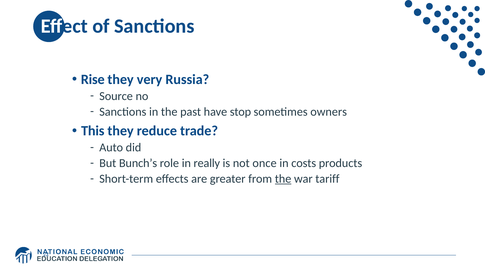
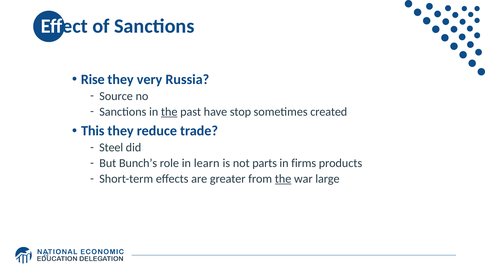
the at (169, 112) underline: none -> present
owners: owners -> created
Auto: Auto -> Steel
really: really -> learn
once: once -> parts
costs: costs -> firms
tariff: tariff -> large
